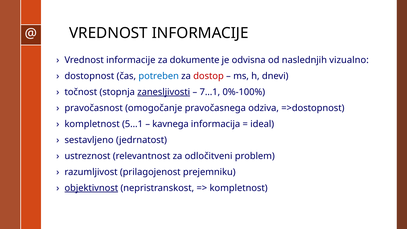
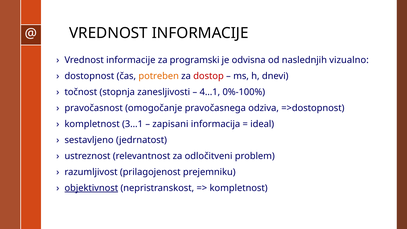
dokumente: dokumente -> programski
potreben colour: blue -> orange
zanesljivosti underline: present -> none
7…1: 7…1 -> 4…1
5…1: 5…1 -> 3…1
kavnega: kavnega -> zapisani
